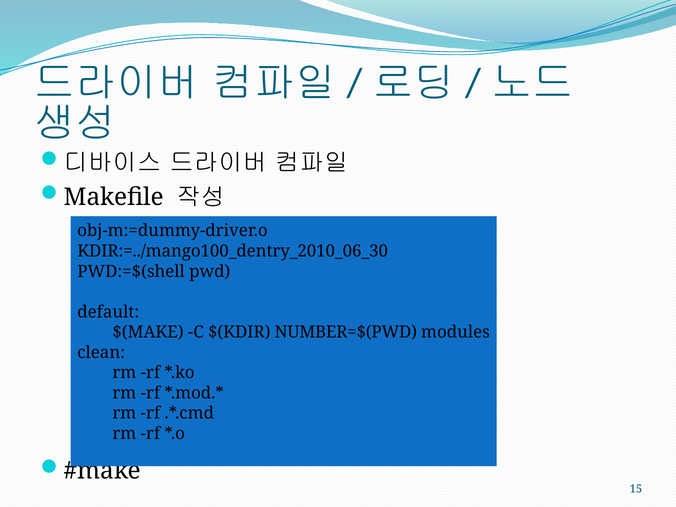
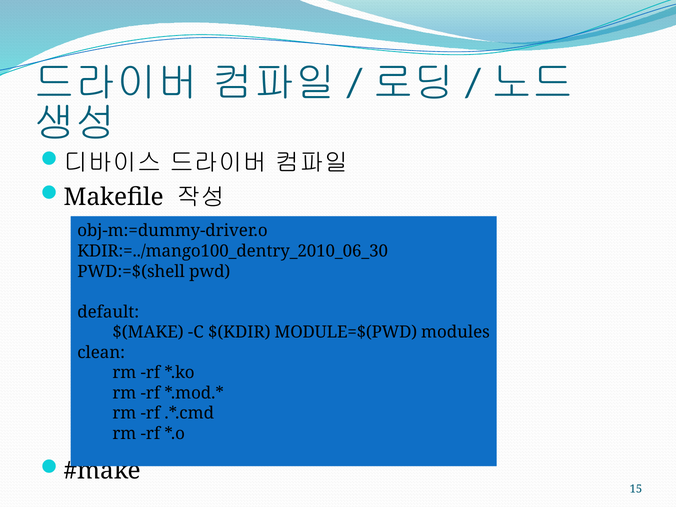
NUMBER=$(PWD: NUMBER=$(PWD -> MODULE=$(PWD
